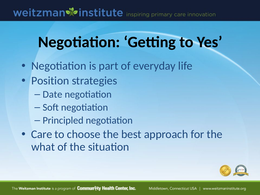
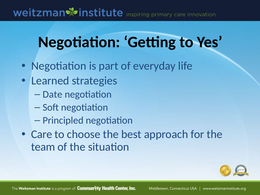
Position: Position -> Learned
what: what -> team
